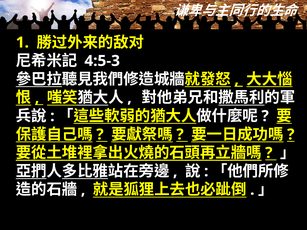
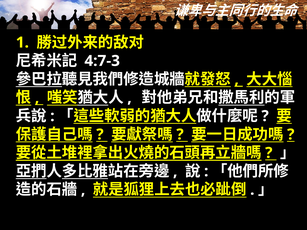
4:5-3: 4:5-3 -> 4:7-3
